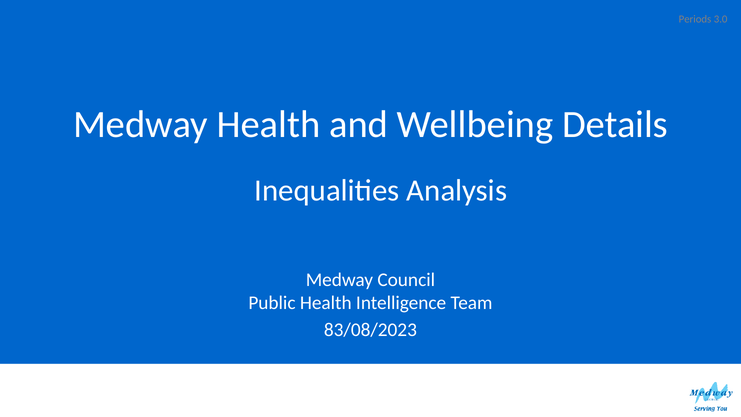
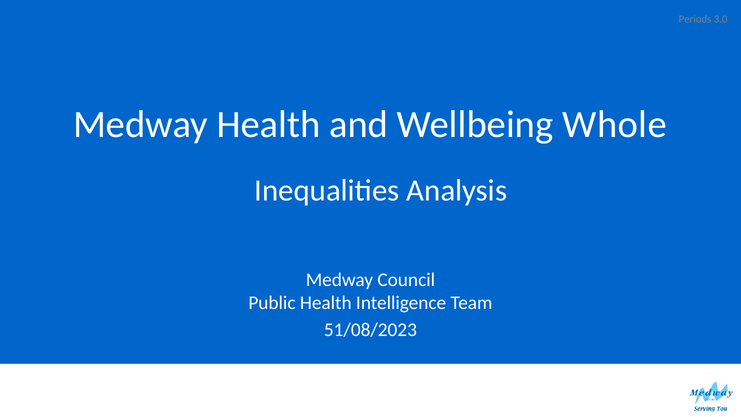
Details: Details -> Whole
83/08/2023: 83/08/2023 -> 51/08/2023
